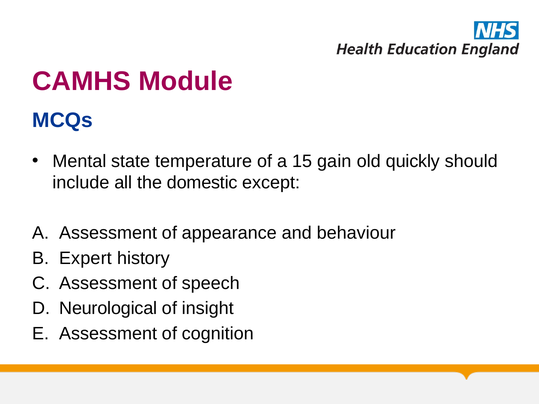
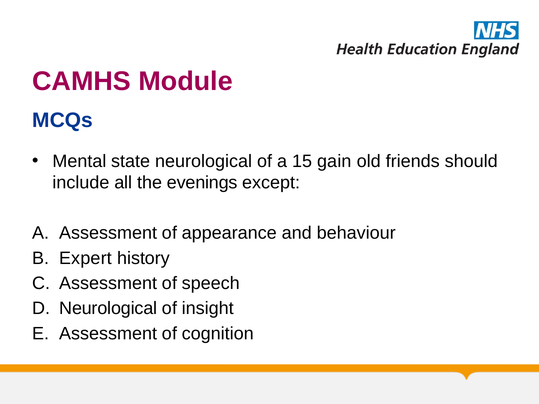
state temperature: temperature -> neurological
quickly: quickly -> friends
domestic: domestic -> evenings
